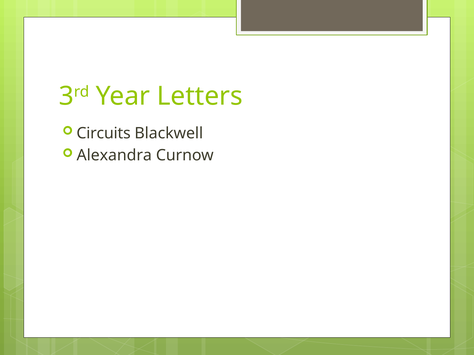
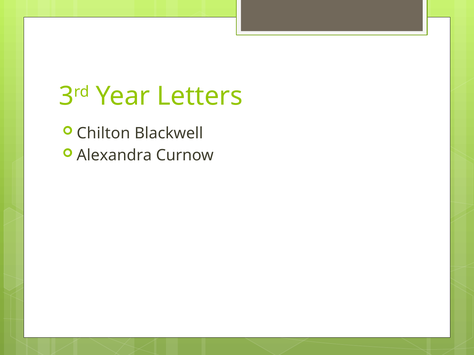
Circuits: Circuits -> Chilton
